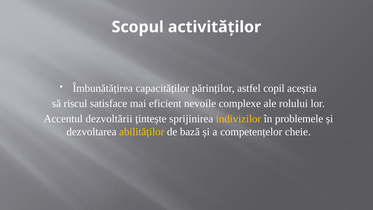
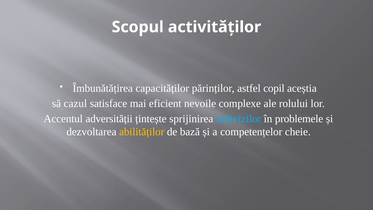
riscul: riscul -> cazul
dezvoltării: dezvoltării -> adversității
indivizilor colour: yellow -> light blue
